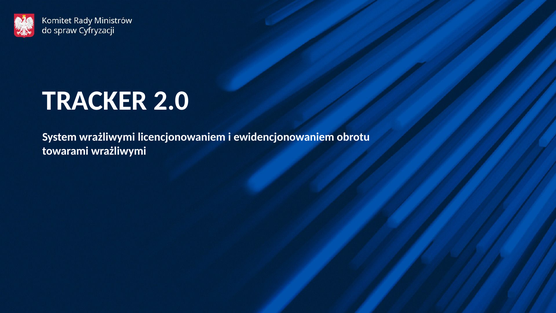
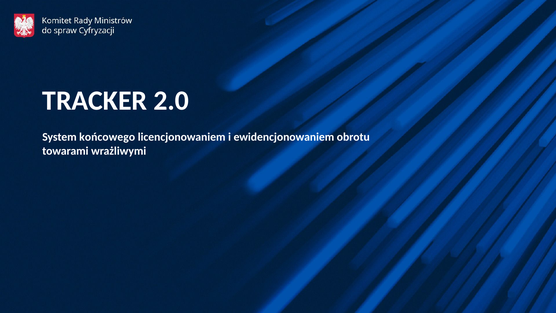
System wrażliwymi: wrażliwymi -> końcowego
